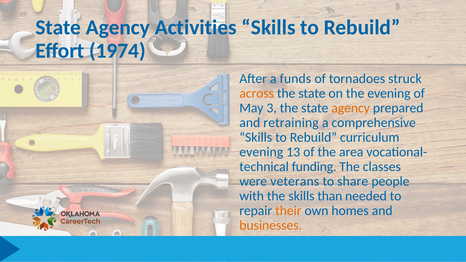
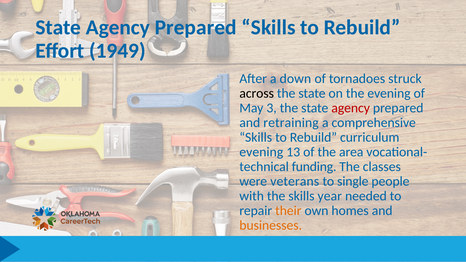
Activities at (196, 28): Activities -> Prepared
1974: 1974 -> 1949
funds: funds -> down
across colour: orange -> black
agency at (351, 108) colour: orange -> red
share: share -> single
than: than -> year
